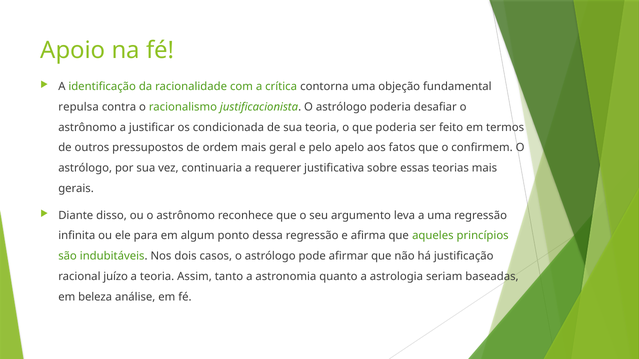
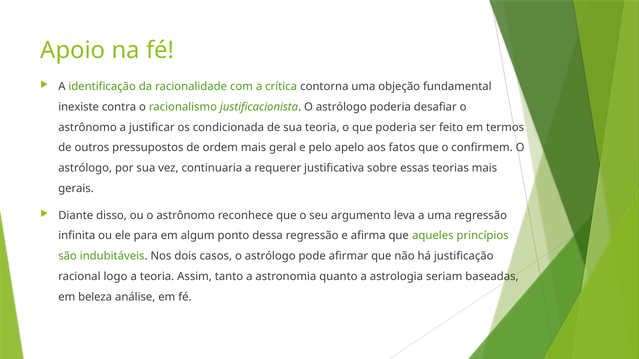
repulsa: repulsa -> inexiste
juízo: juízo -> logo
